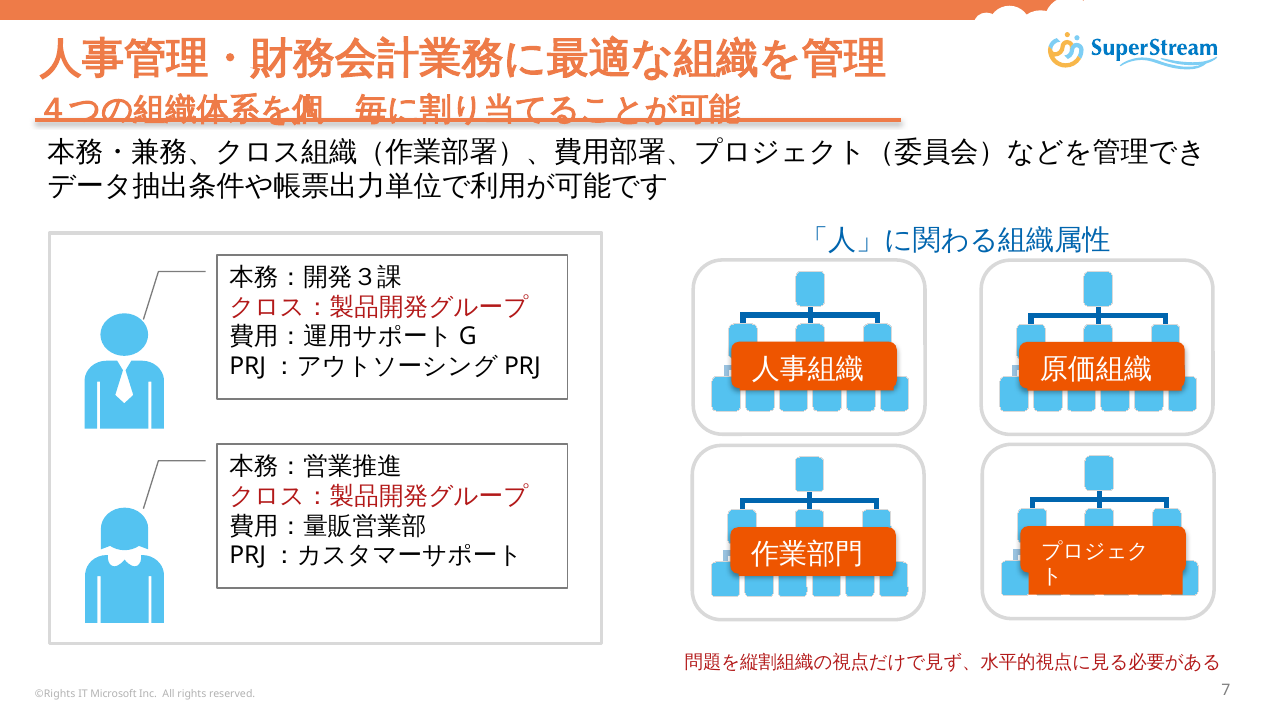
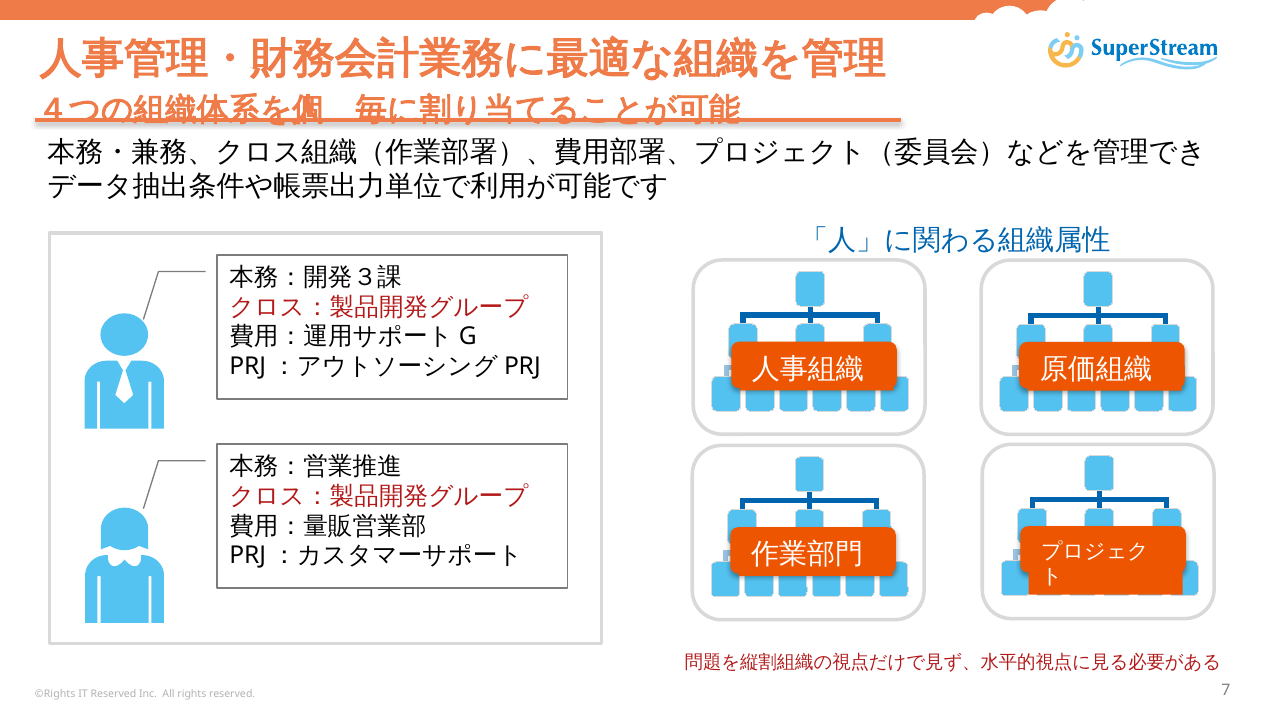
IT Microsoft: Microsoft -> Reserved
